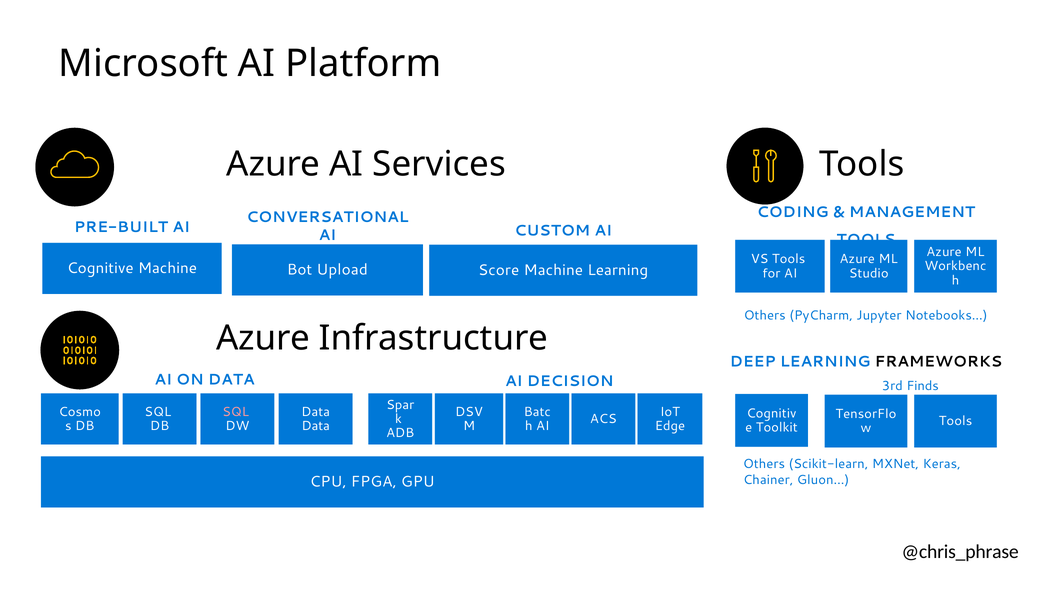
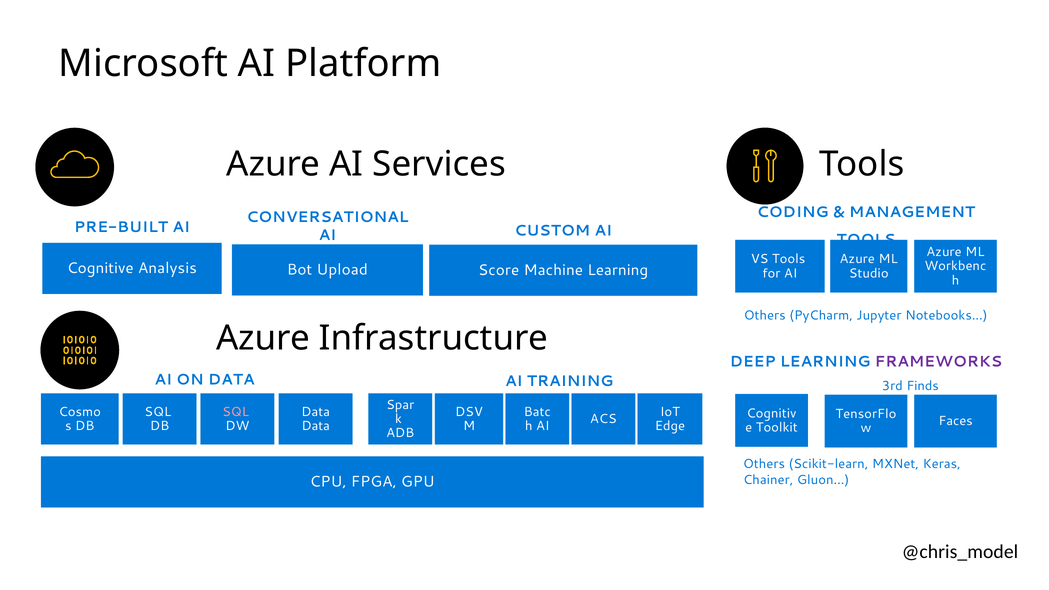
Cognitive Machine: Machine -> Analysis
FRAMEWORKS colour: black -> purple
DECISION: DECISION -> TRAINING
Tools at (955, 421): Tools -> Faces
@chris_phrase: @chris_phrase -> @chris_model
